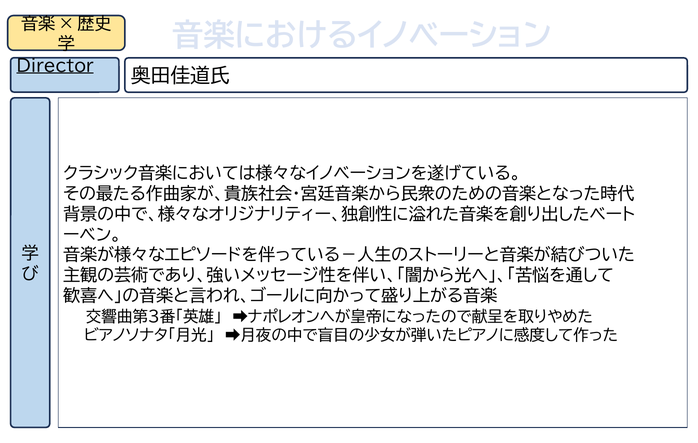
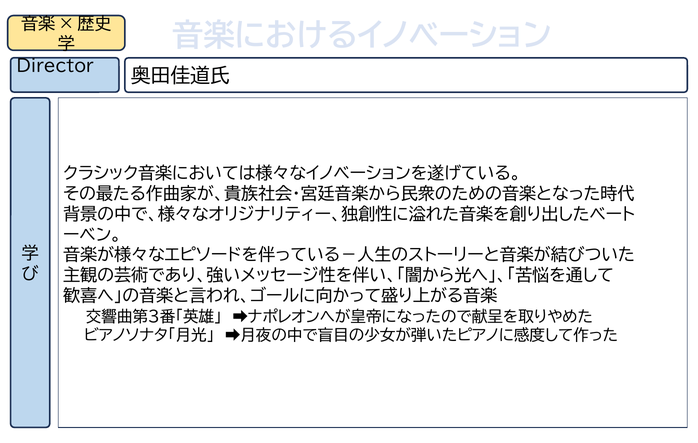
Director underline: present -> none
